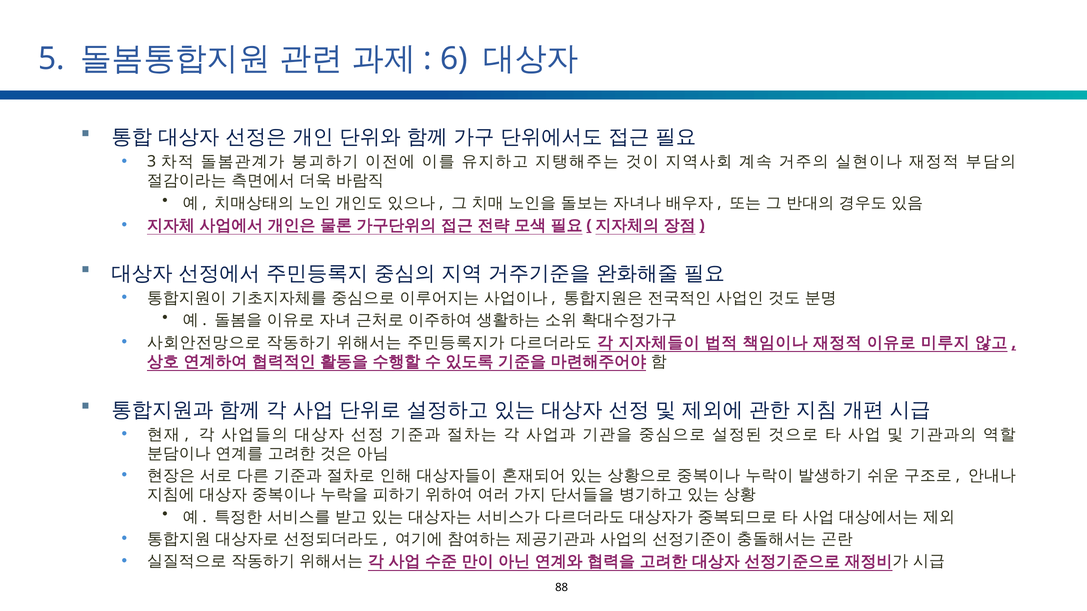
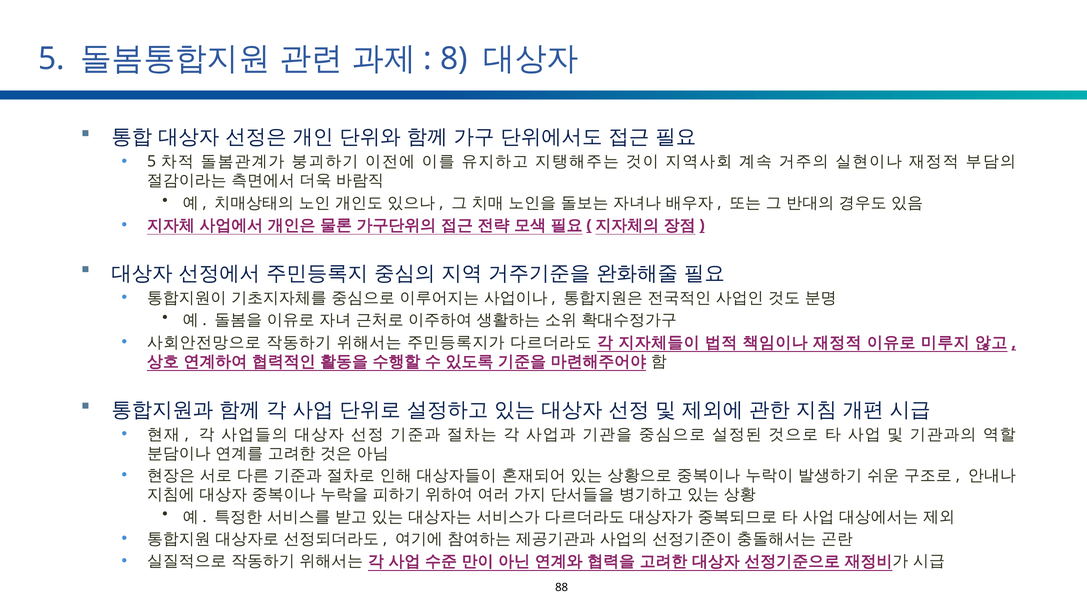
6: 6 -> 8
3 at (152, 162): 3 -> 5
